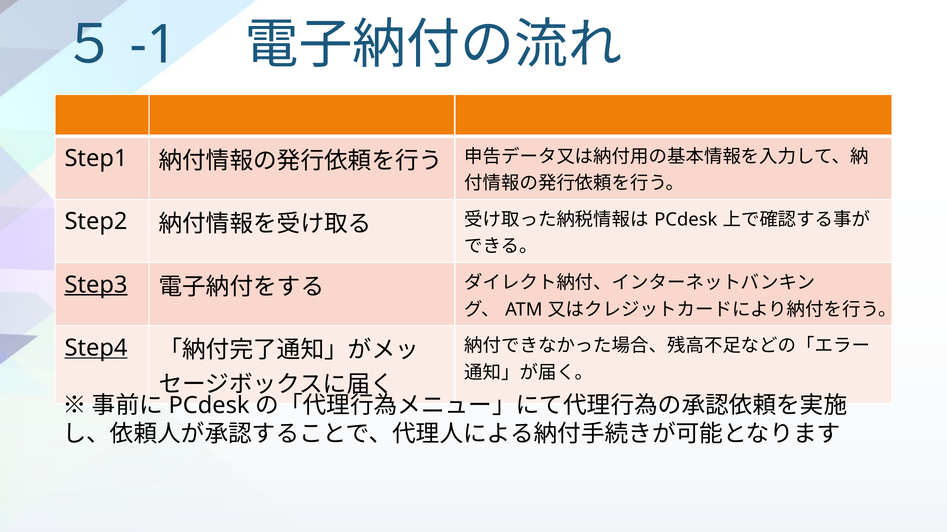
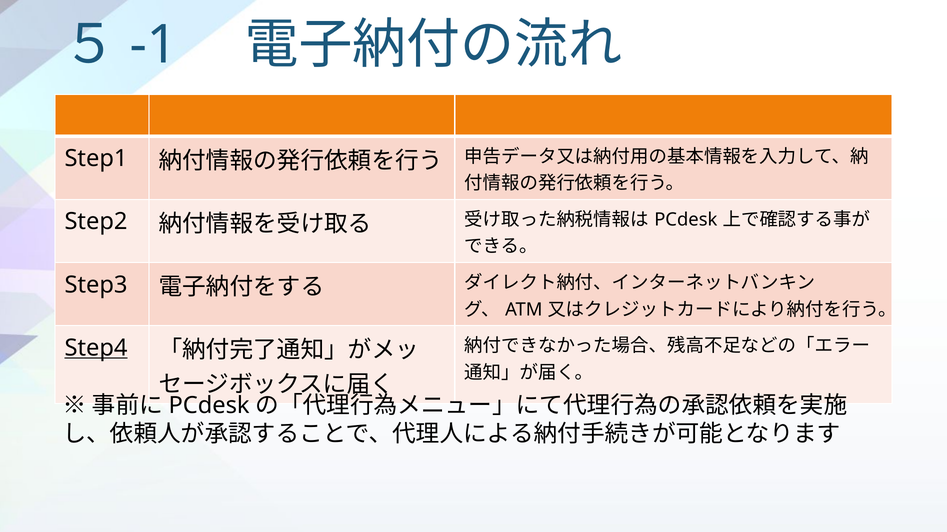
Step3 underline: present -> none
